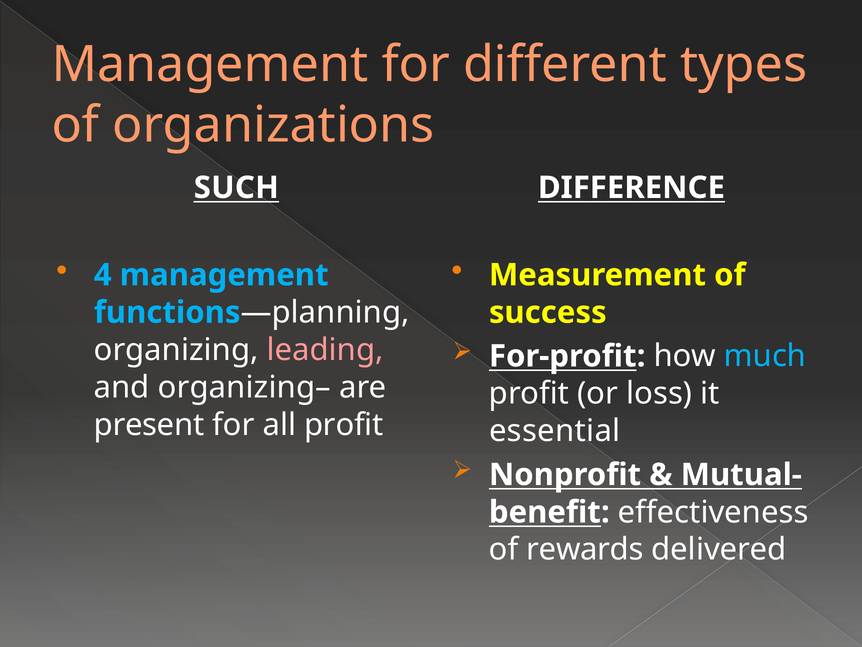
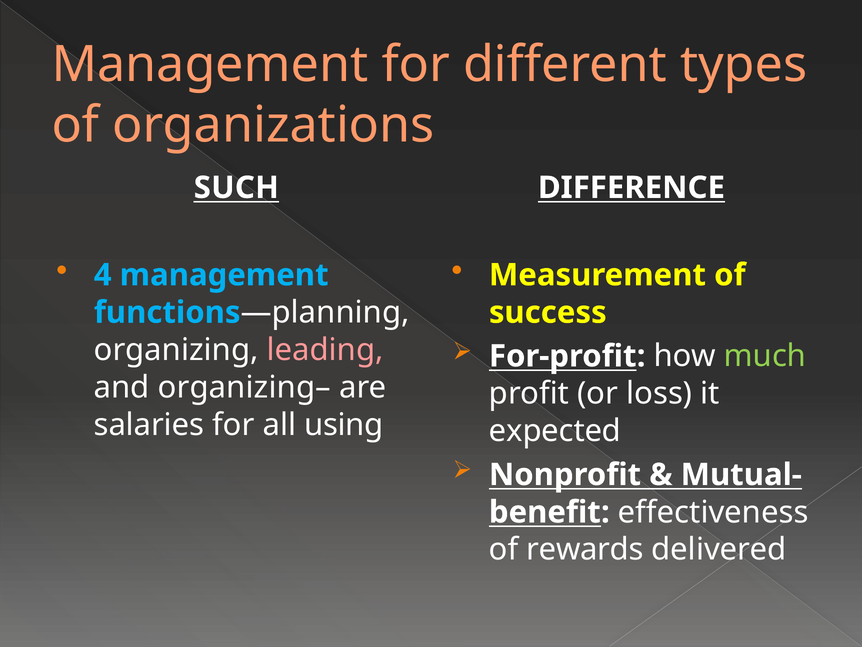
much colour: light blue -> light green
present: present -> salaries
all profit: profit -> using
essential: essential -> expected
